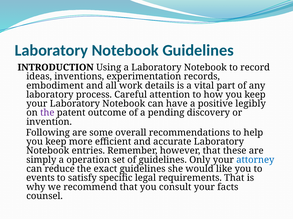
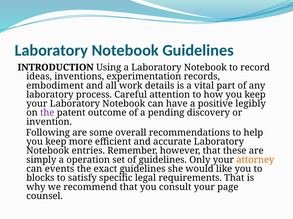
attorney colour: blue -> orange
reduce: reduce -> events
events: events -> blocks
facts: facts -> page
